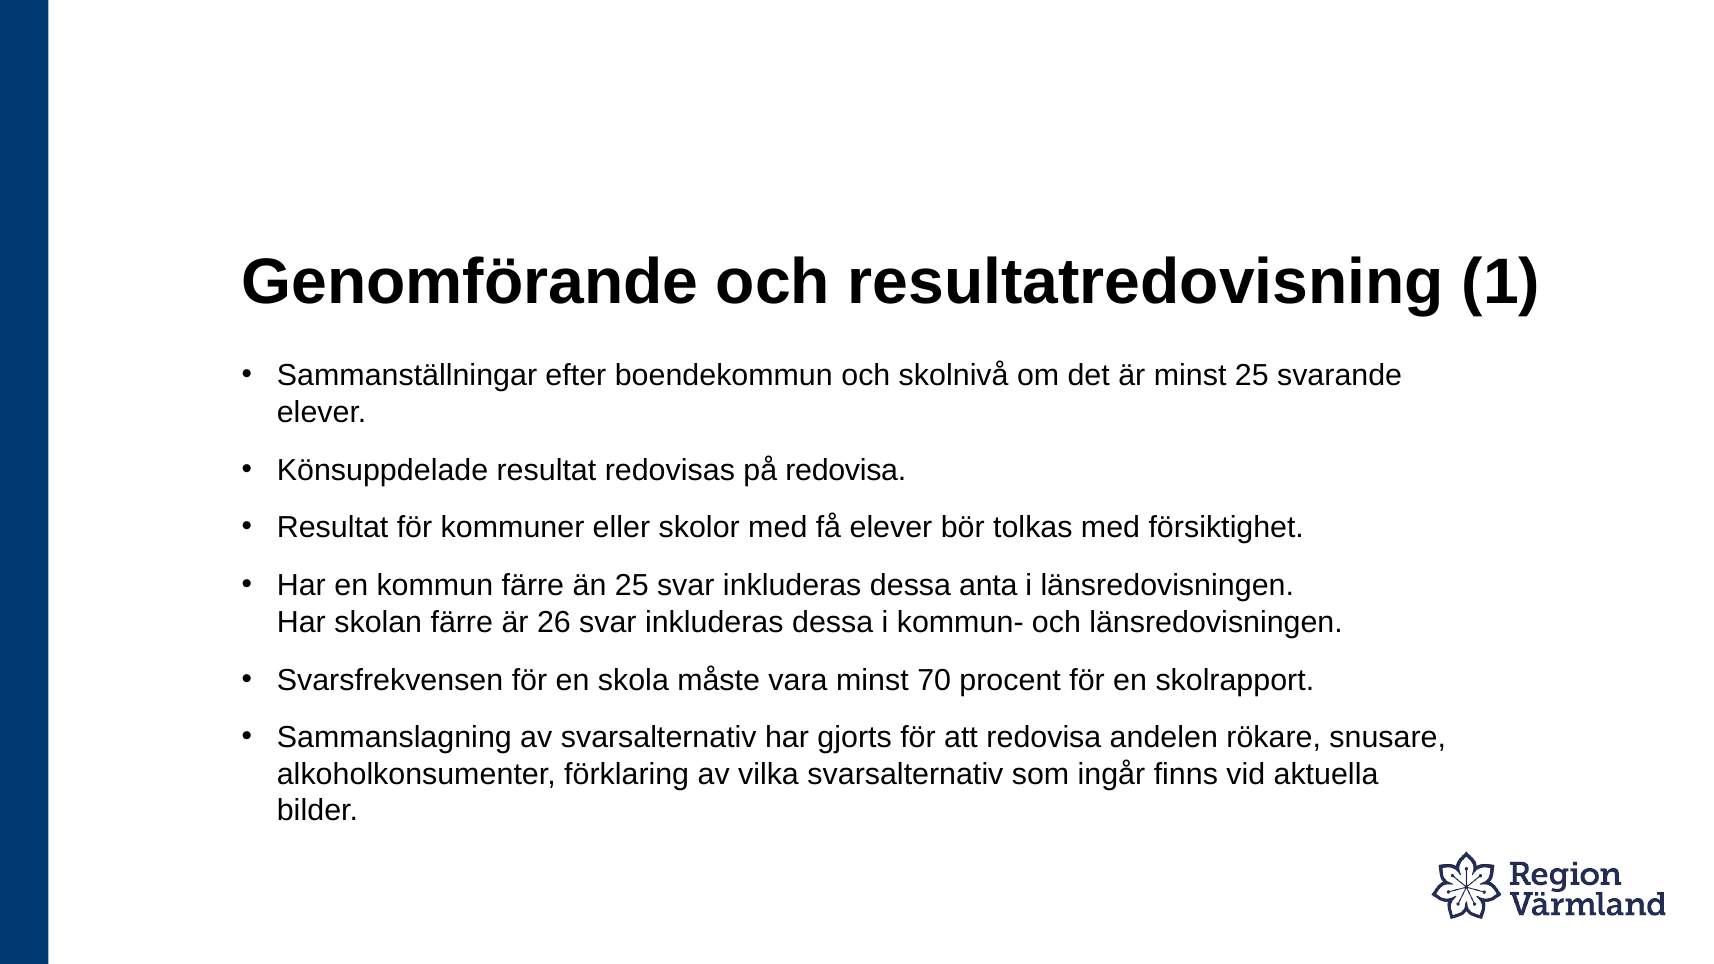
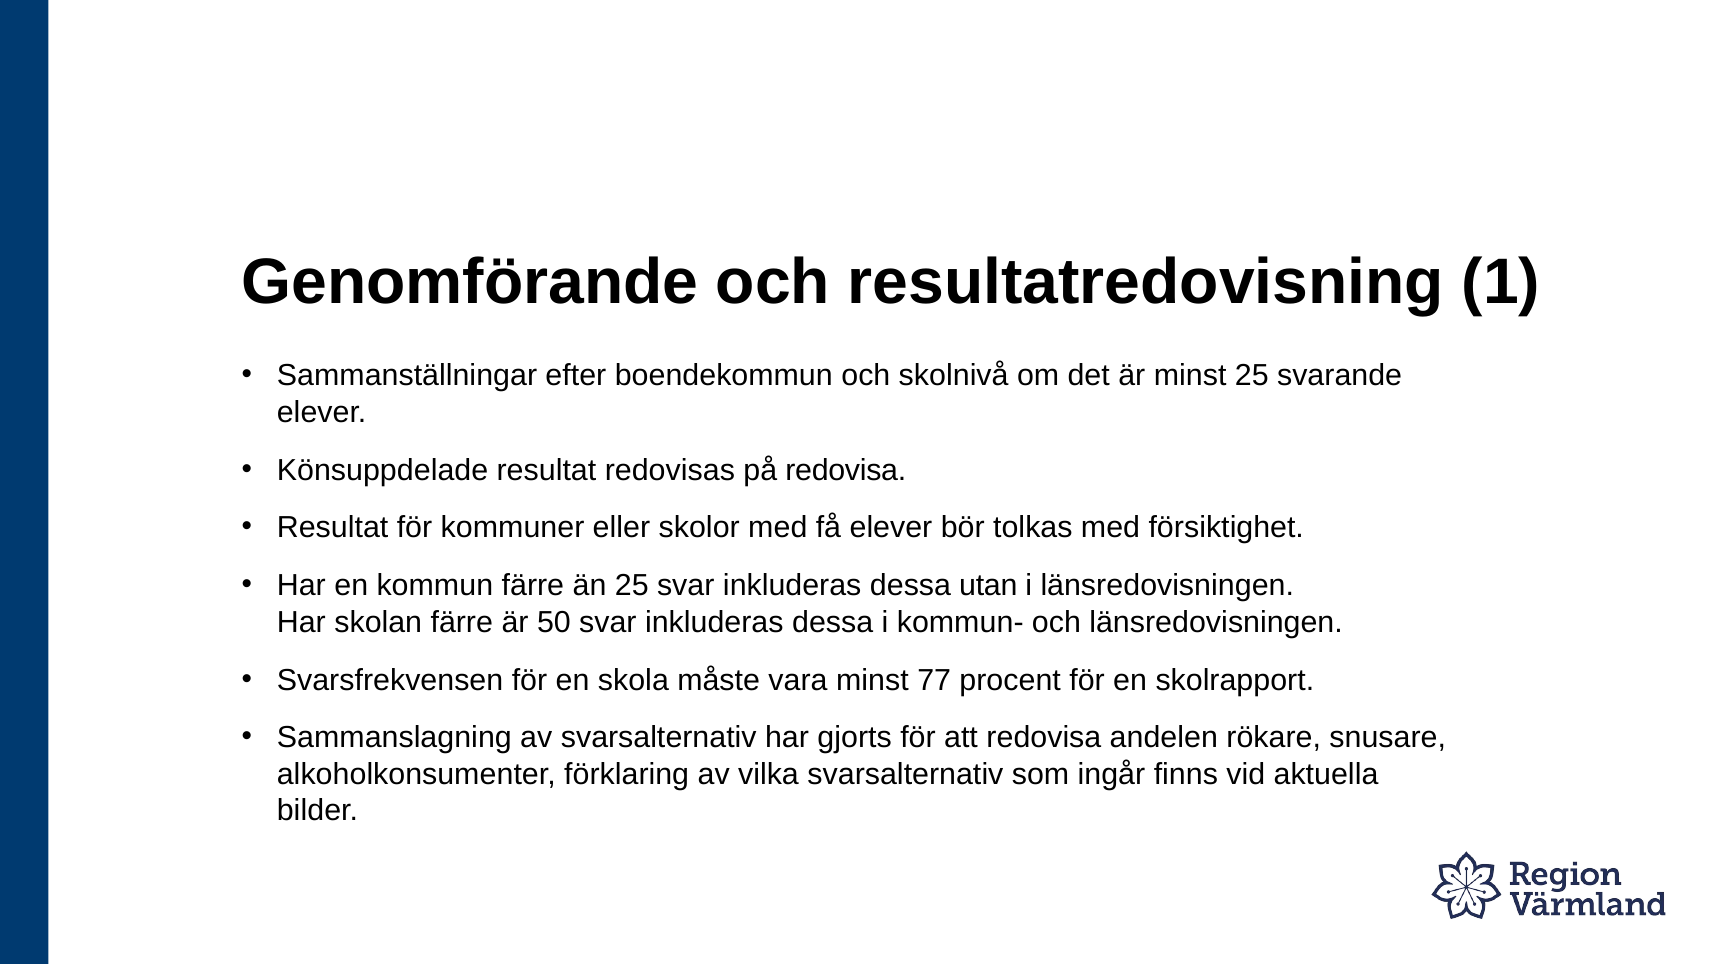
anta: anta -> utan
26: 26 -> 50
70: 70 -> 77
